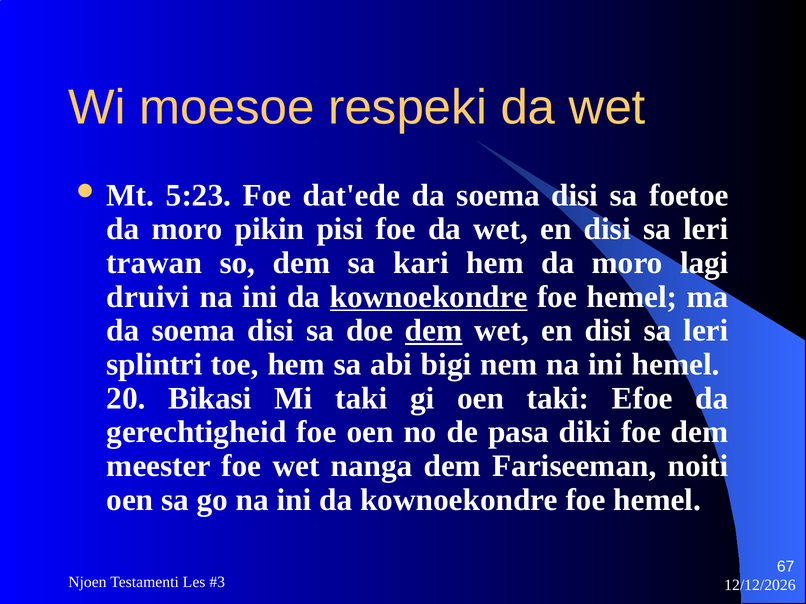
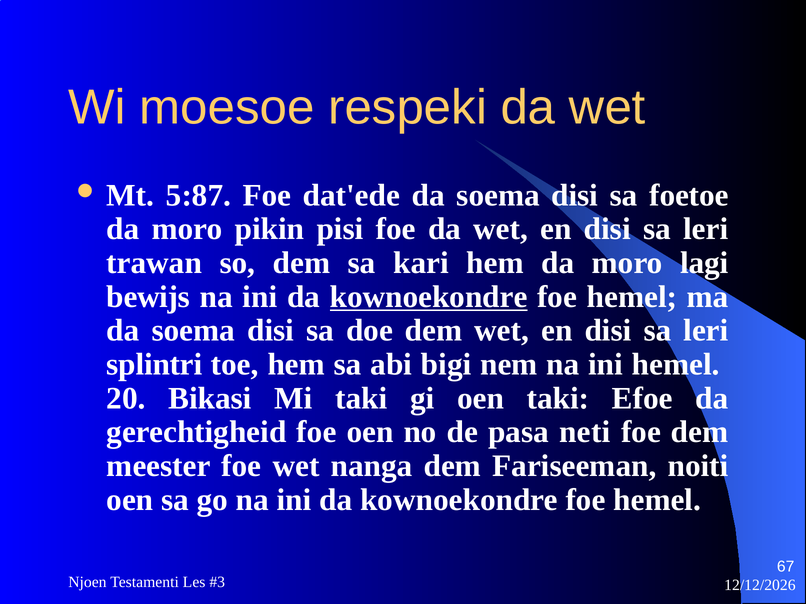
5:23: 5:23 -> 5:87
druivi: druivi -> bewijs
dem at (434, 331) underline: present -> none
diki: diki -> neti
